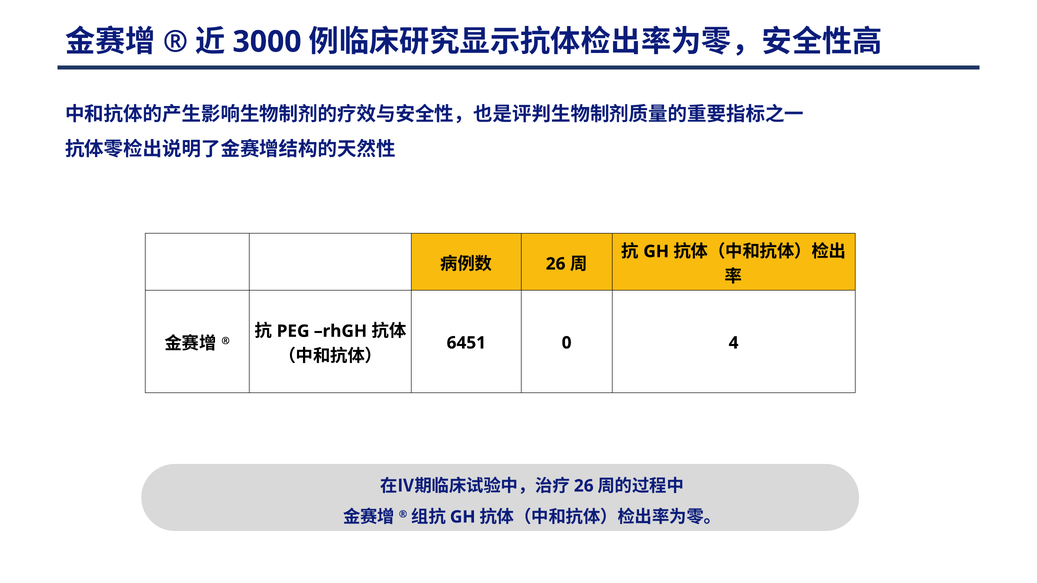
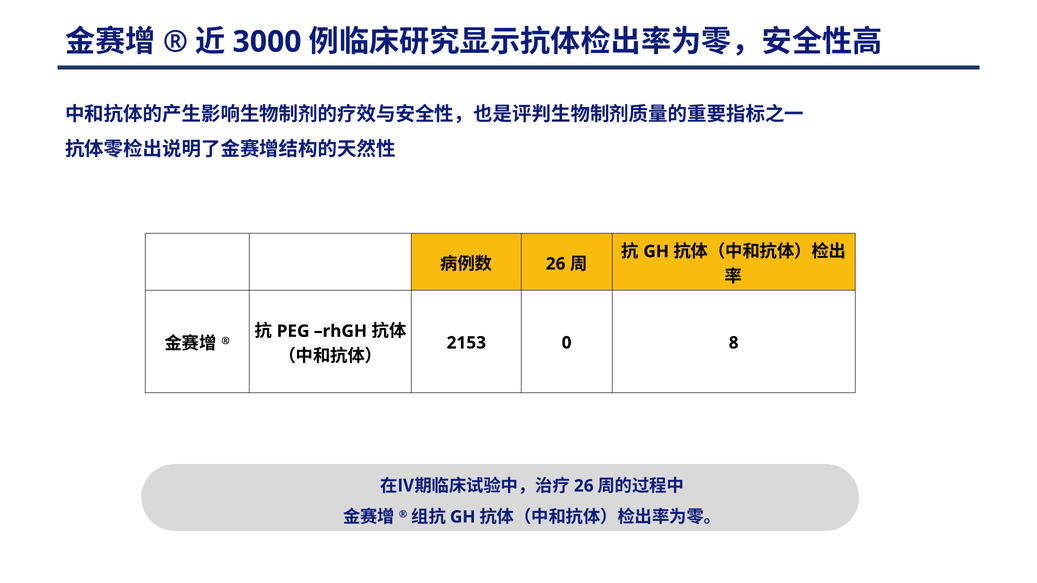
6451: 6451 -> 2153
4: 4 -> 8
